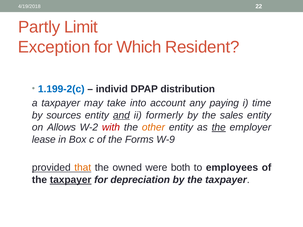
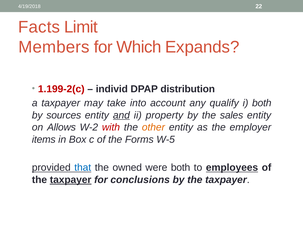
Partly: Partly -> Facts
Exception: Exception -> Members
Resident: Resident -> Expands
1.199-2(c colour: blue -> red
paying: paying -> qualify
i time: time -> both
formerly: formerly -> property
the at (219, 127) underline: present -> none
lease: lease -> items
W-9: W-9 -> W-5
that colour: orange -> blue
employees underline: none -> present
depreciation: depreciation -> conclusions
